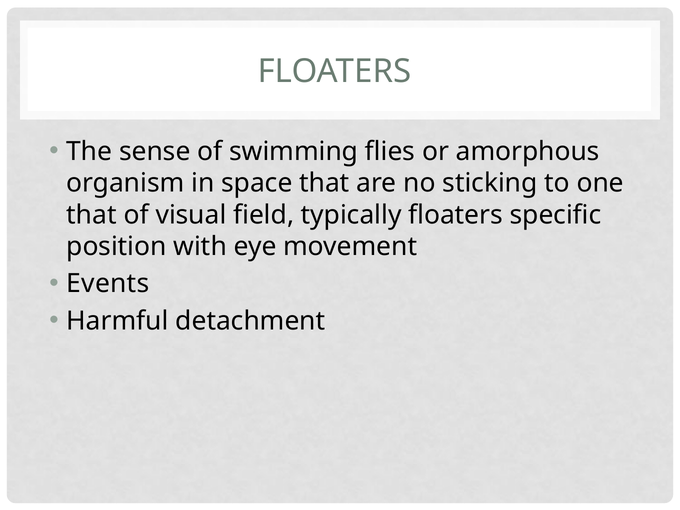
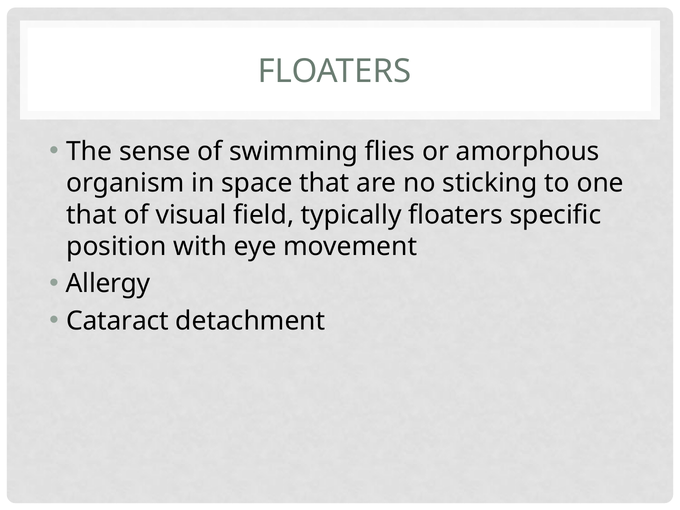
Events: Events -> Allergy
Harmful: Harmful -> Cataract
